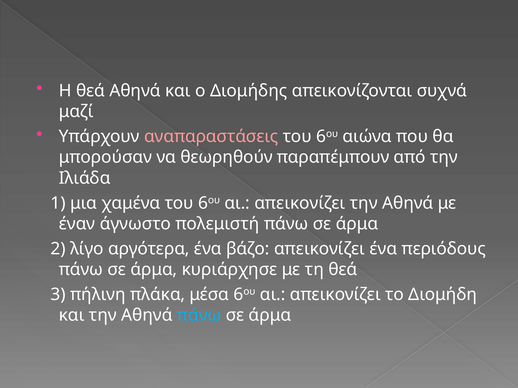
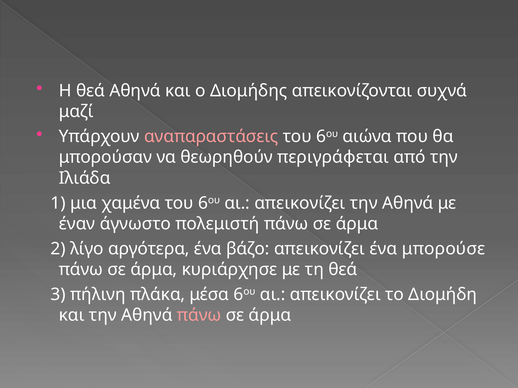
παραπέμπουν: παραπέμπουν -> περιγράφεται
περιόδους: περιόδους -> μπορούσε
πάνω at (199, 316) colour: light blue -> pink
